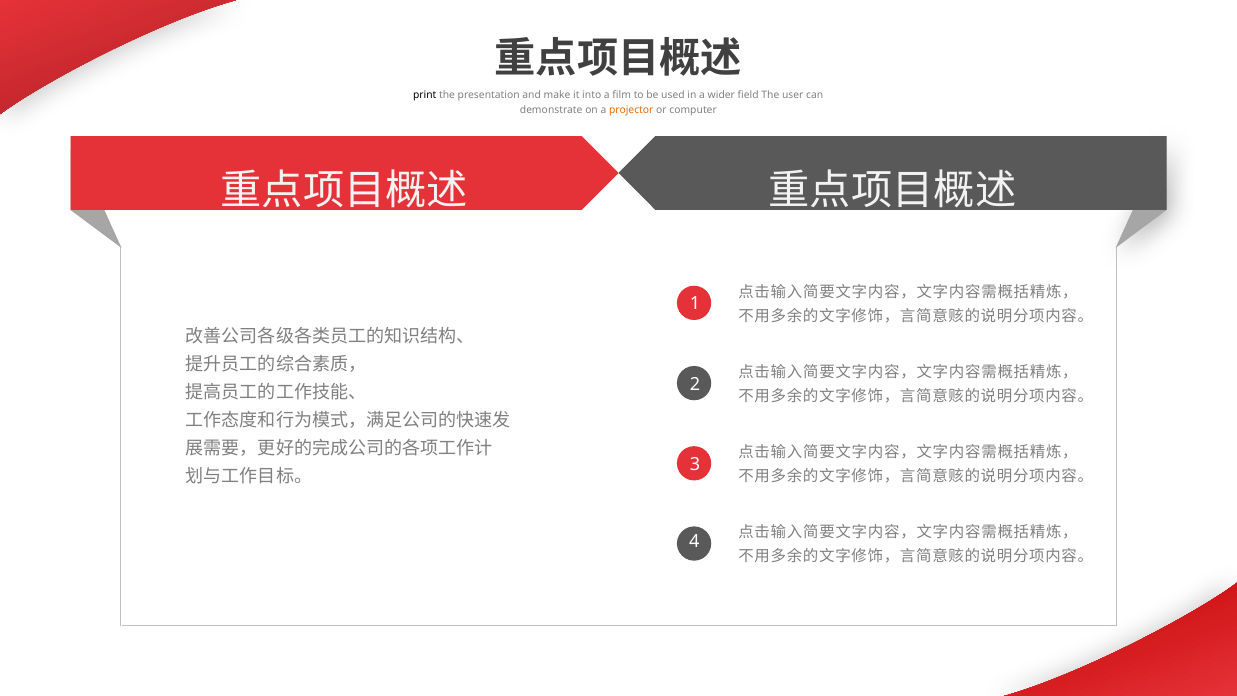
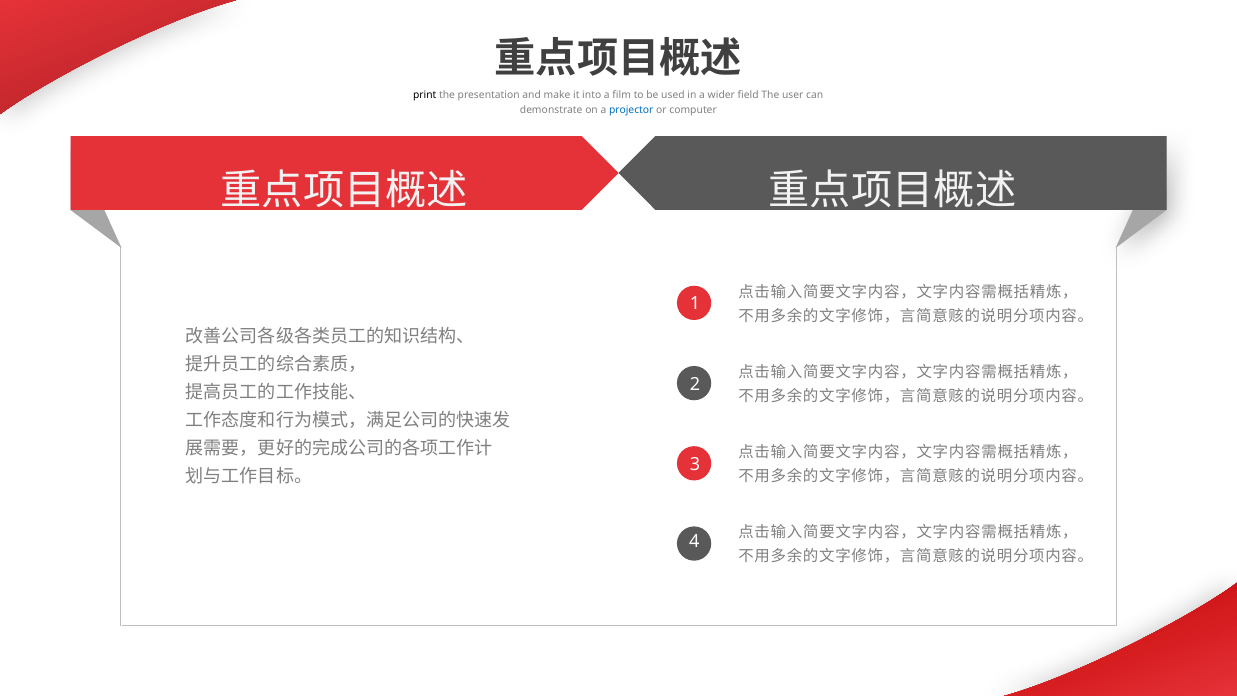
projector colour: orange -> blue
